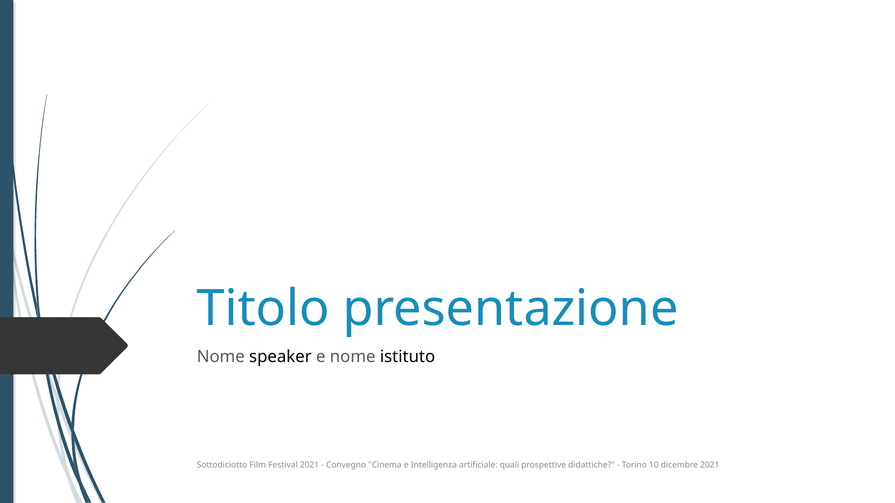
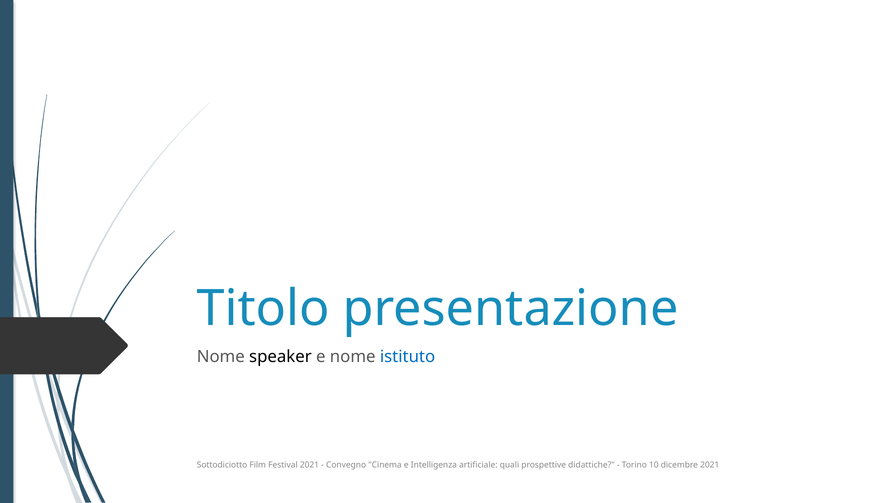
istituto colour: black -> blue
